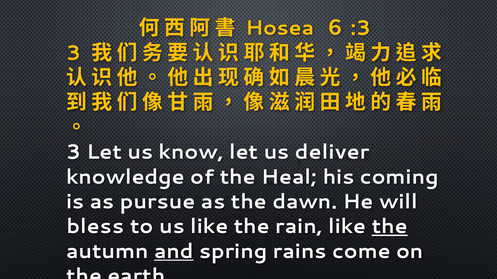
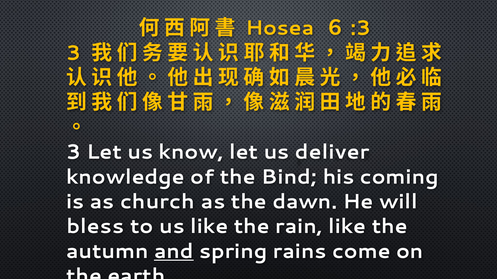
Heal: Heal -> Bind
pursue: pursue -> church
the at (390, 227) underline: present -> none
